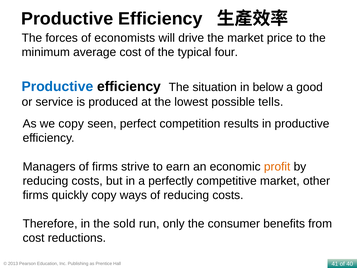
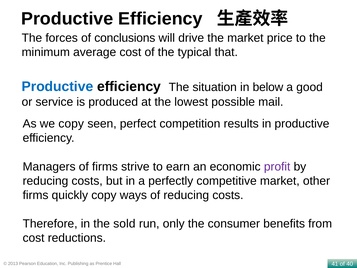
economists: economists -> conclusions
four: four -> that
tells: tells -> mail
profit colour: orange -> purple
